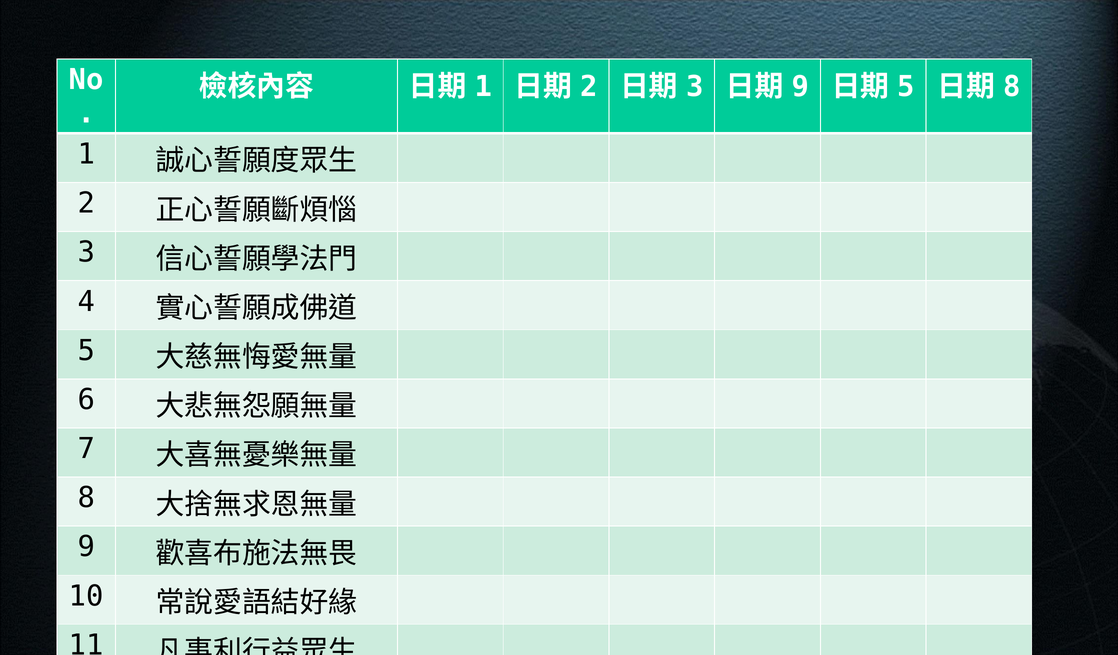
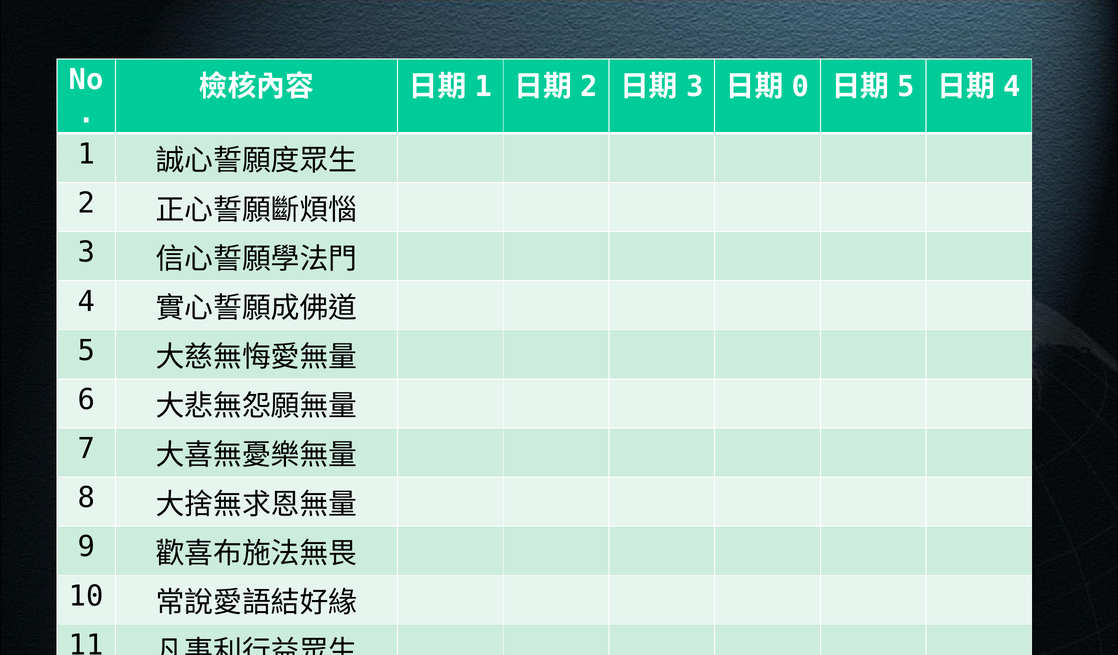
9 at (800, 86): 9 -> 0
8 at (1012, 86): 8 -> 4
